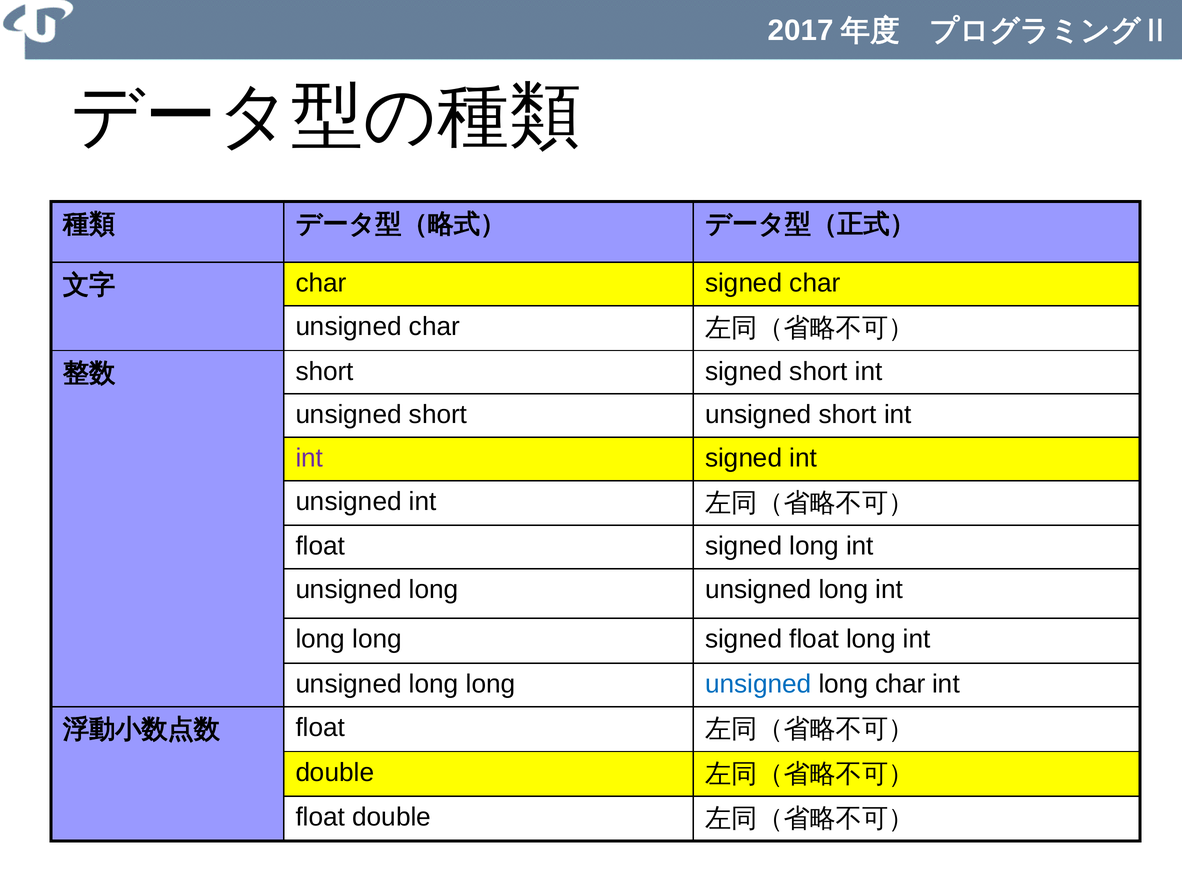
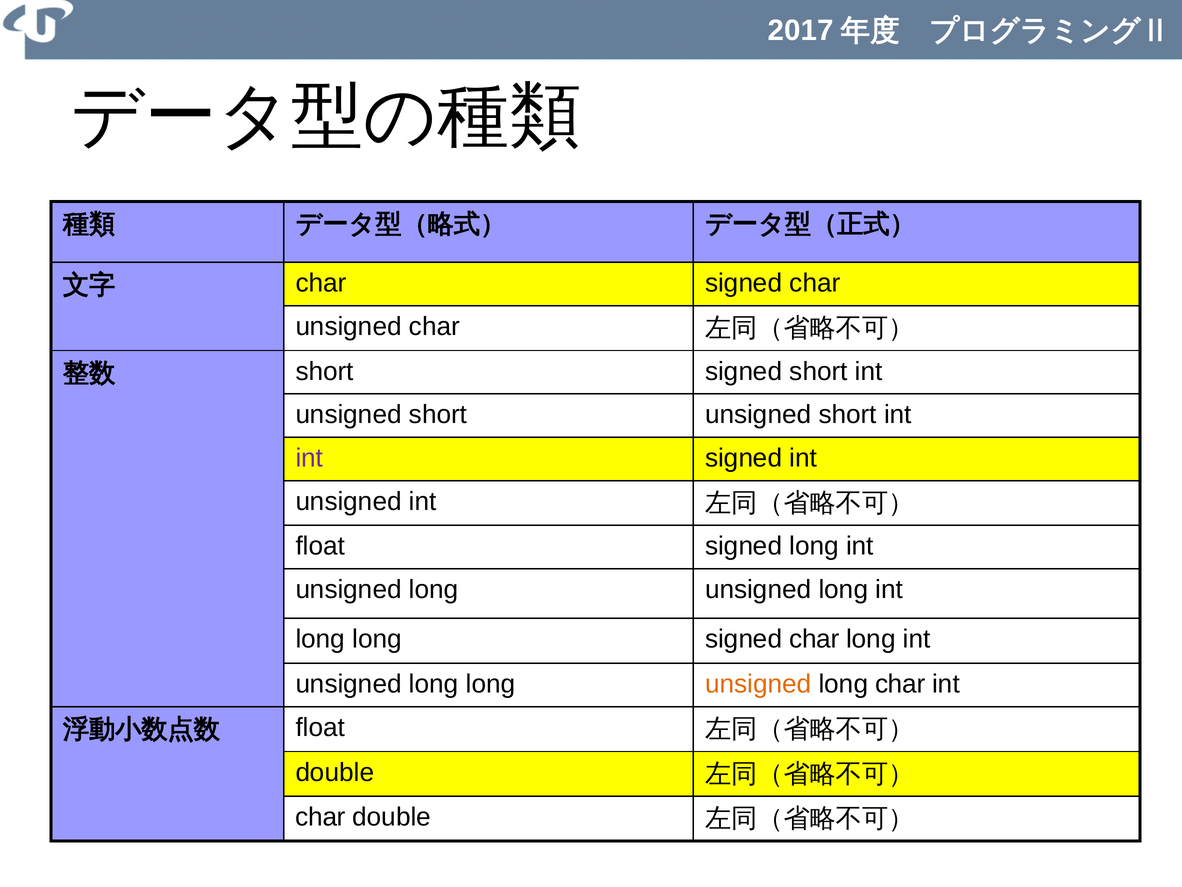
long signed float: float -> char
unsigned at (758, 684) colour: blue -> orange
float at (320, 817): float -> char
